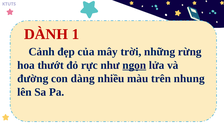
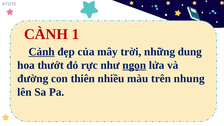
DÀNH: DÀNH -> CÀNH
Cảnh underline: none -> present
rừng: rừng -> dung
dàng: dàng -> thiên
